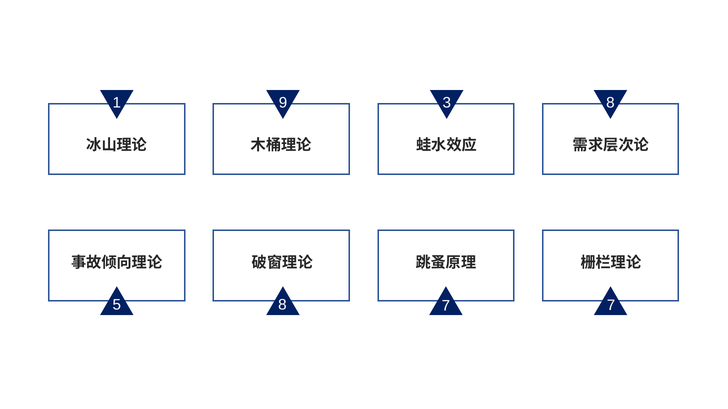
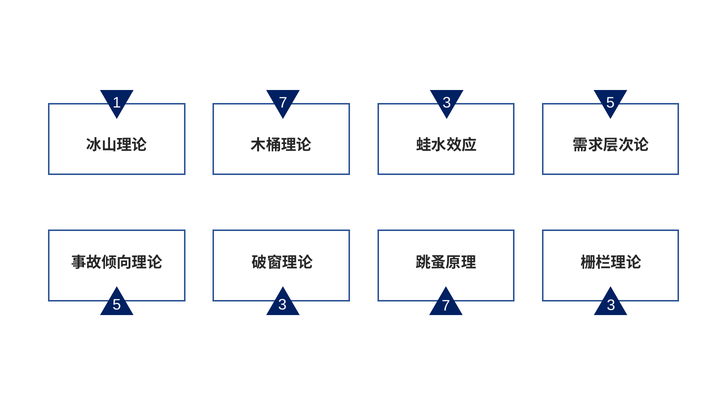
1 9: 9 -> 7
3 8: 8 -> 5
5 8: 8 -> 3
7 at (611, 306): 7 -> 3
